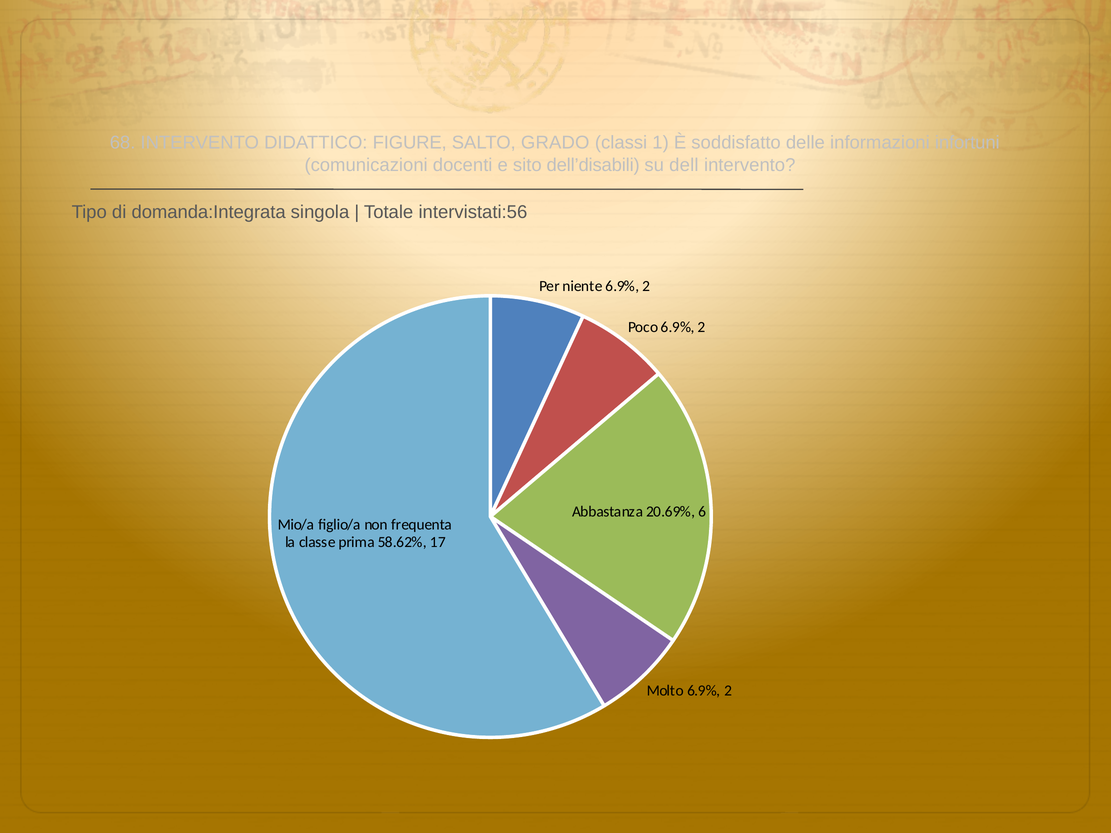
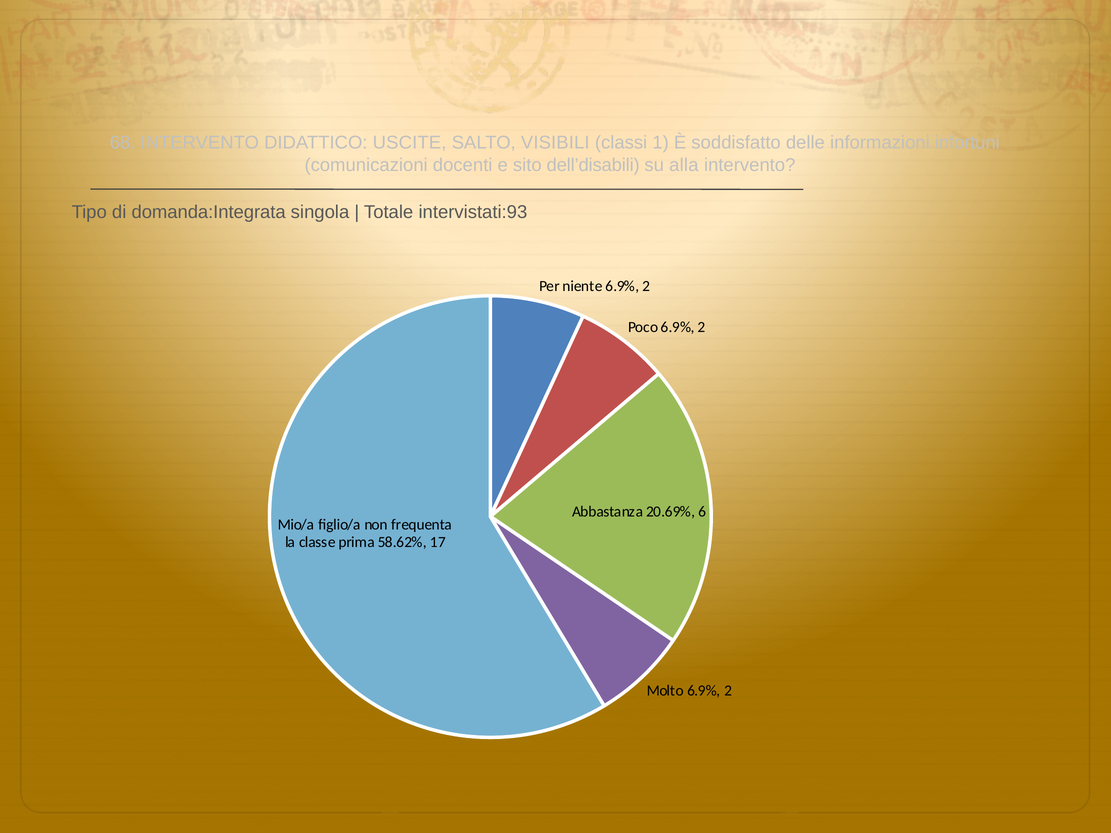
FIGURE: FIGURE -> USCITE
GRADO: GRADO -> VISIBILI
dell: dell -> alla
intervistati:56: intervistati:56 -> intervistati:93
